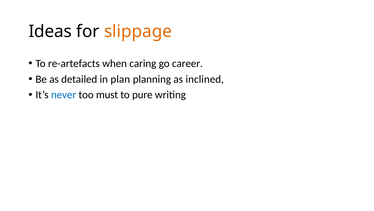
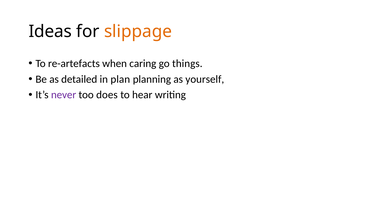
career: career -> things
inclined: inclined -> yourself
never colour: blue -> purple
must: must -> does
pure: pure -> hear
